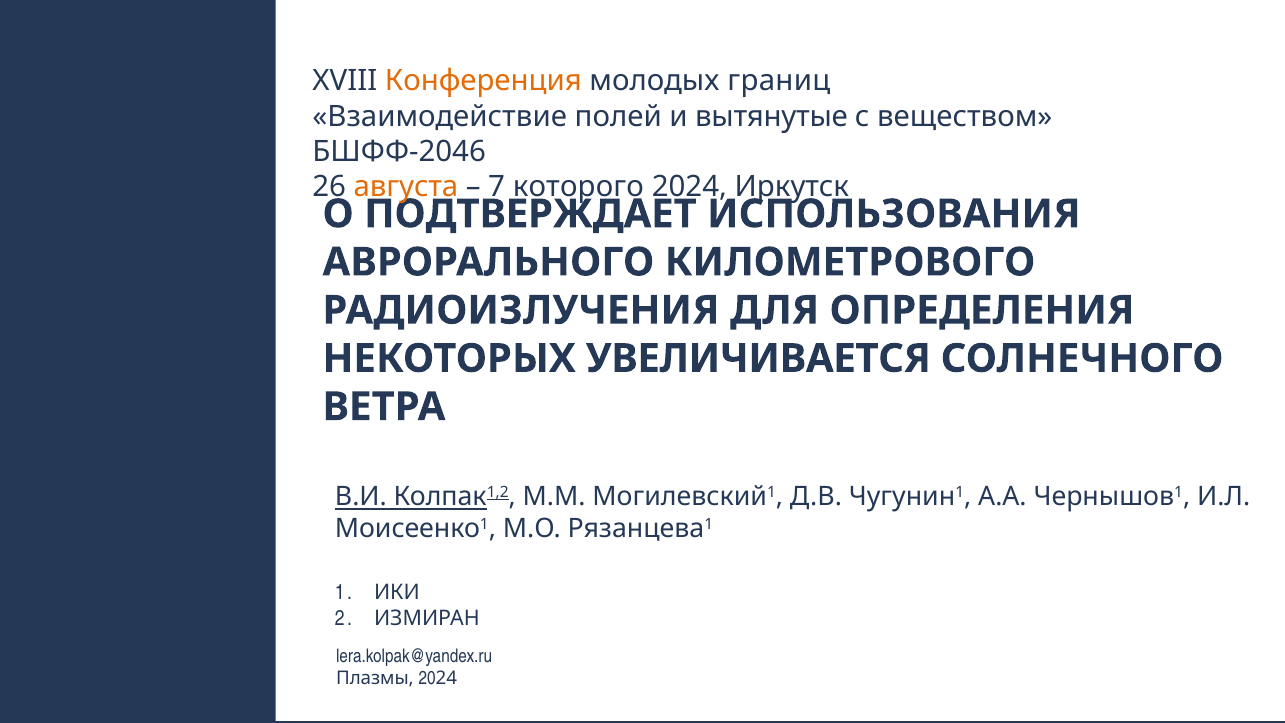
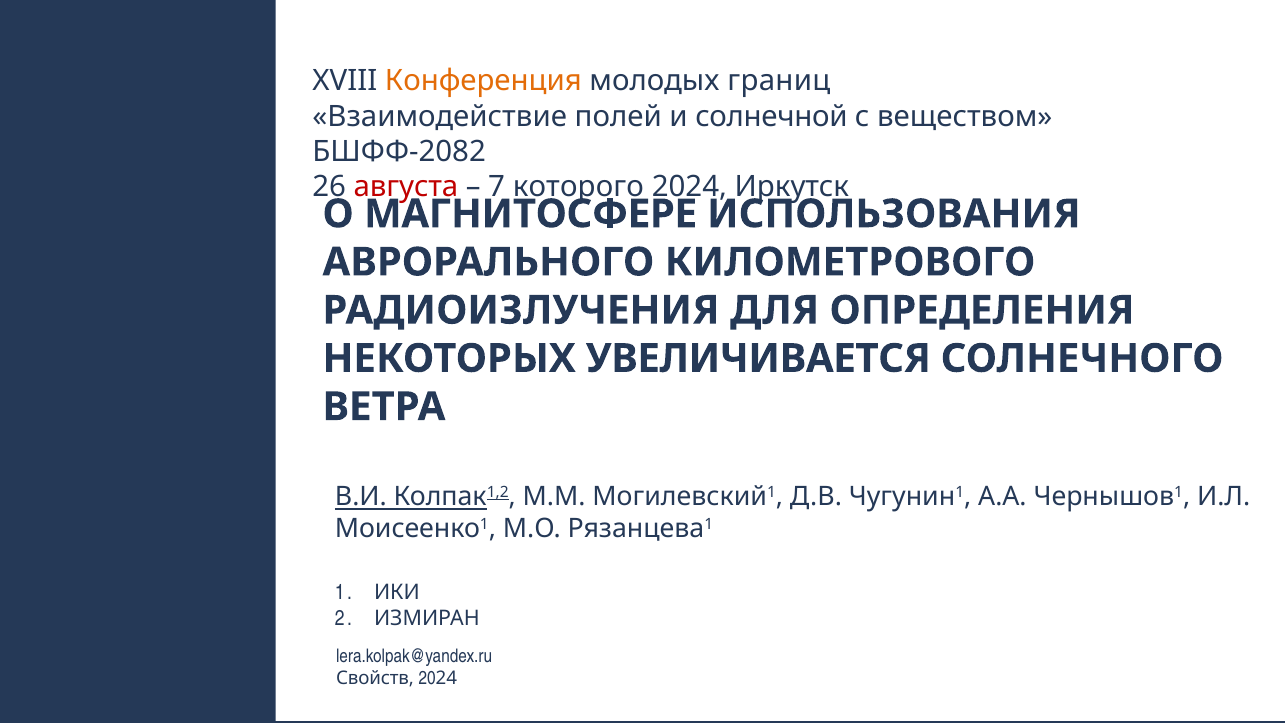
вытянутые: вытянутые -> солнечной
БШФФ-2046: БШФФ-2046 -> БШФФ-2082
августа colour: orange -> red
ПОДТВЕРЖДАЕТ: ПОДТВЕРЖДАЕТ -> МАГНИТОСФЕРЕ
Плазмы: Плазмы -> Свойств
